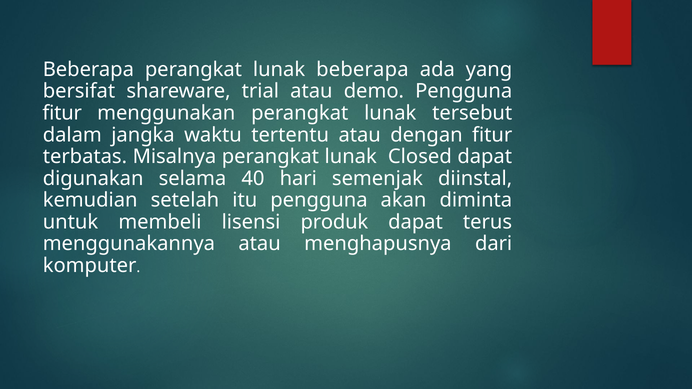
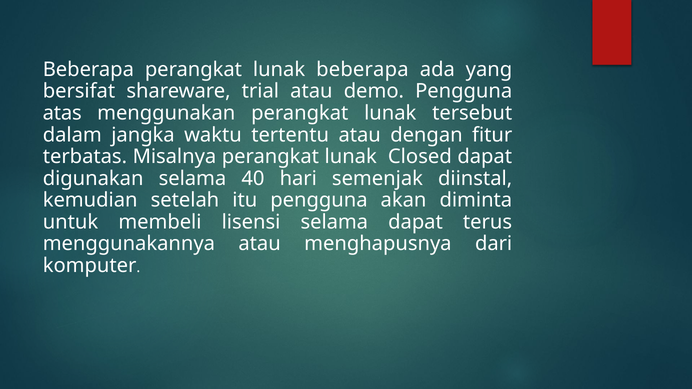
fitur at (62, 113): fitur -> atas
lisensi produk: produk -> selama
